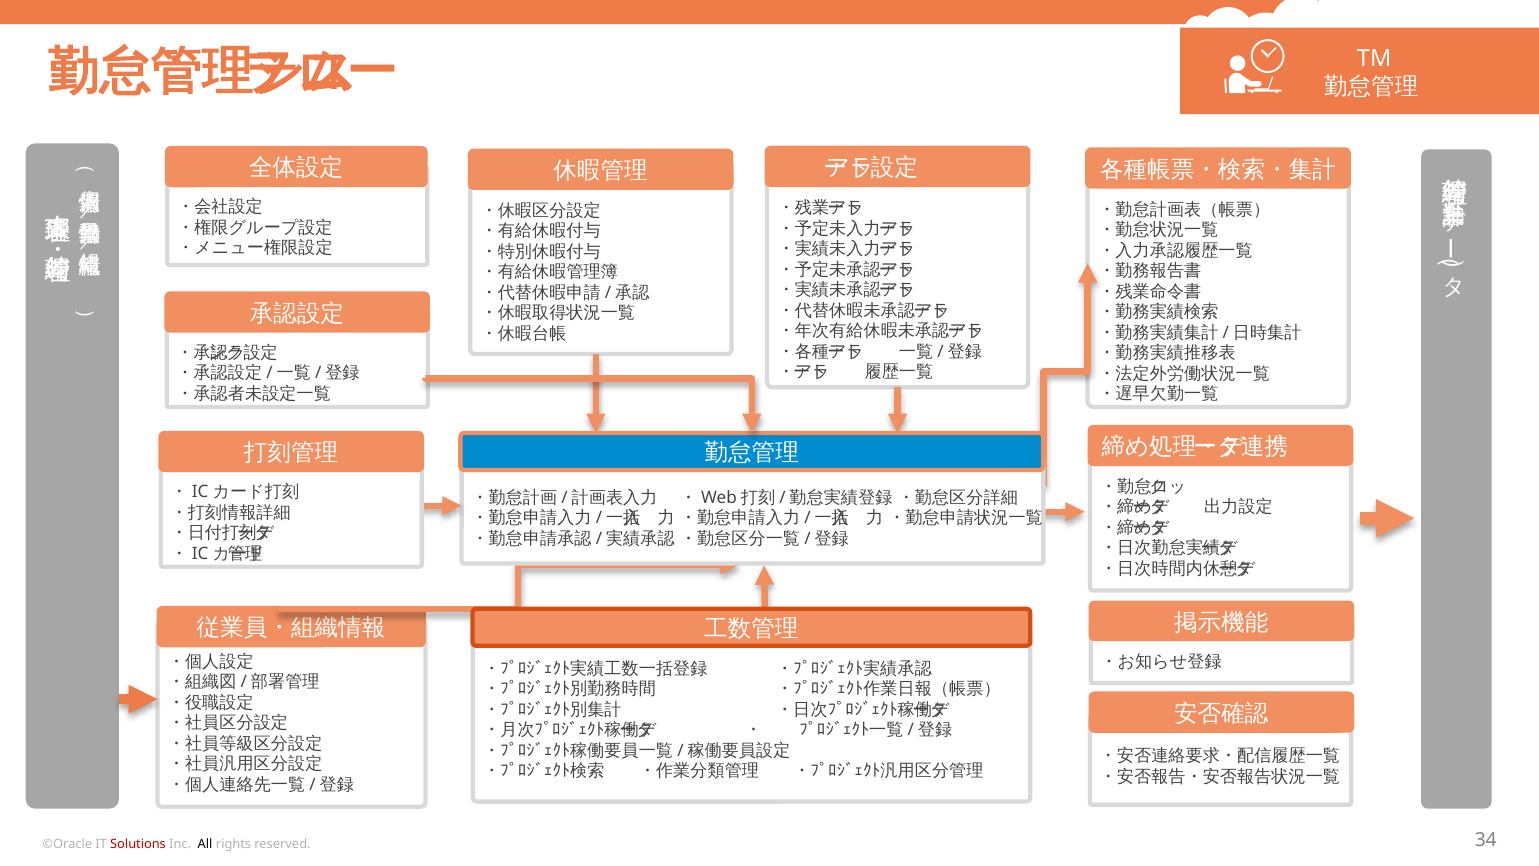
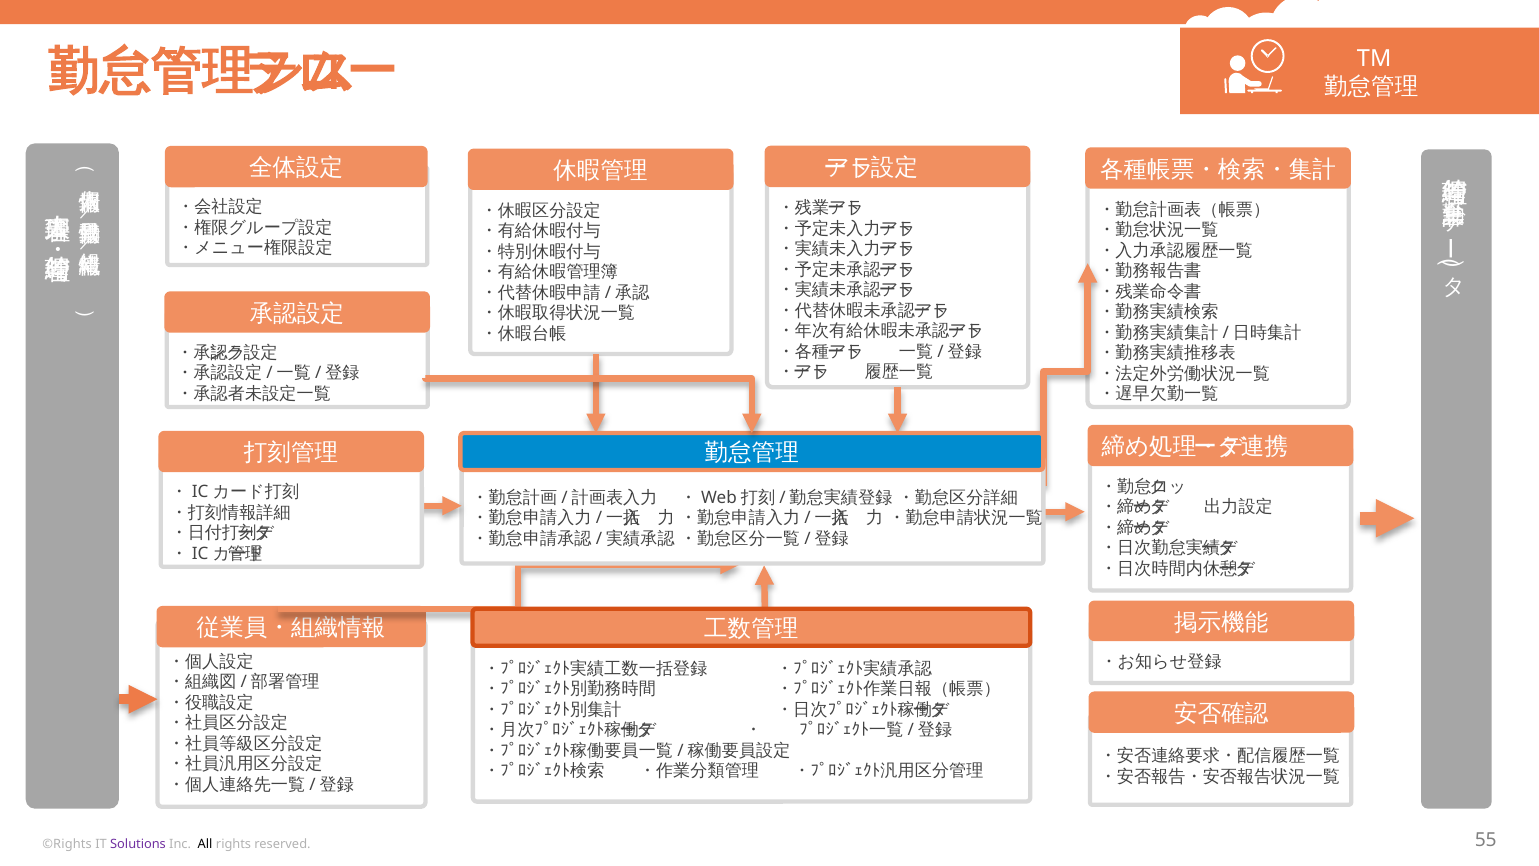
©Oracle: ©Oracle -> ©Rights
Solutions colour: red -> purple
34: 34 -> 55
